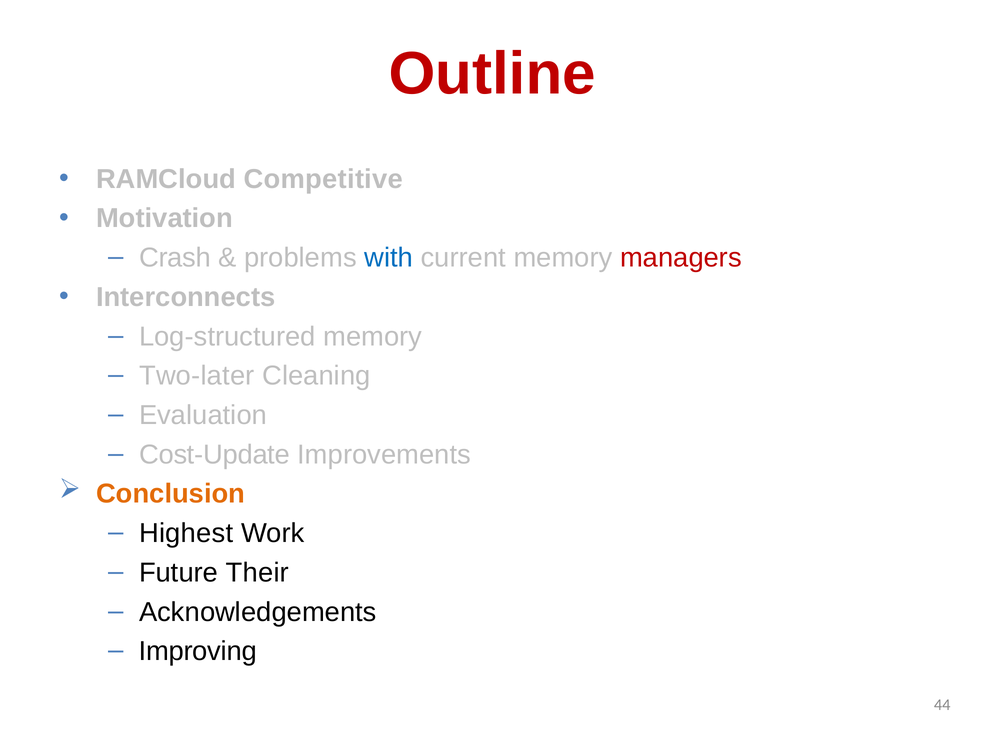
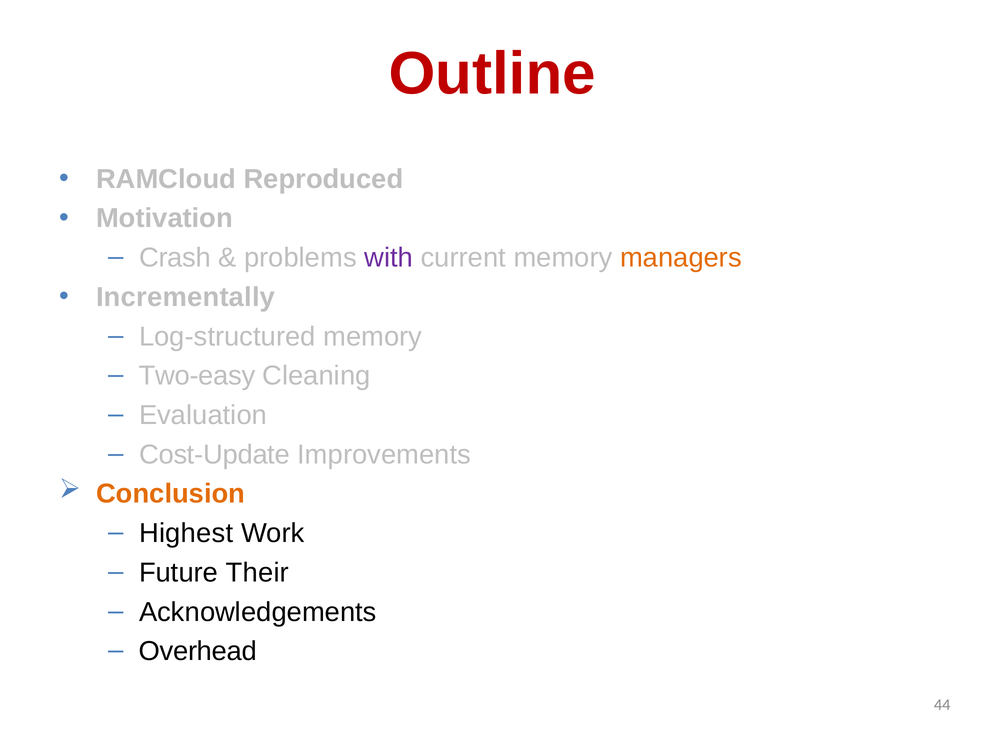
Competitive: Competitive -> Reproduced
with colour: blue -> purple
managers colour: red -> orange
Interconnects: Interconnects -> Incrementally
Two-later: Two-later -> Two-easy
Improving: Improving -> Overhead
